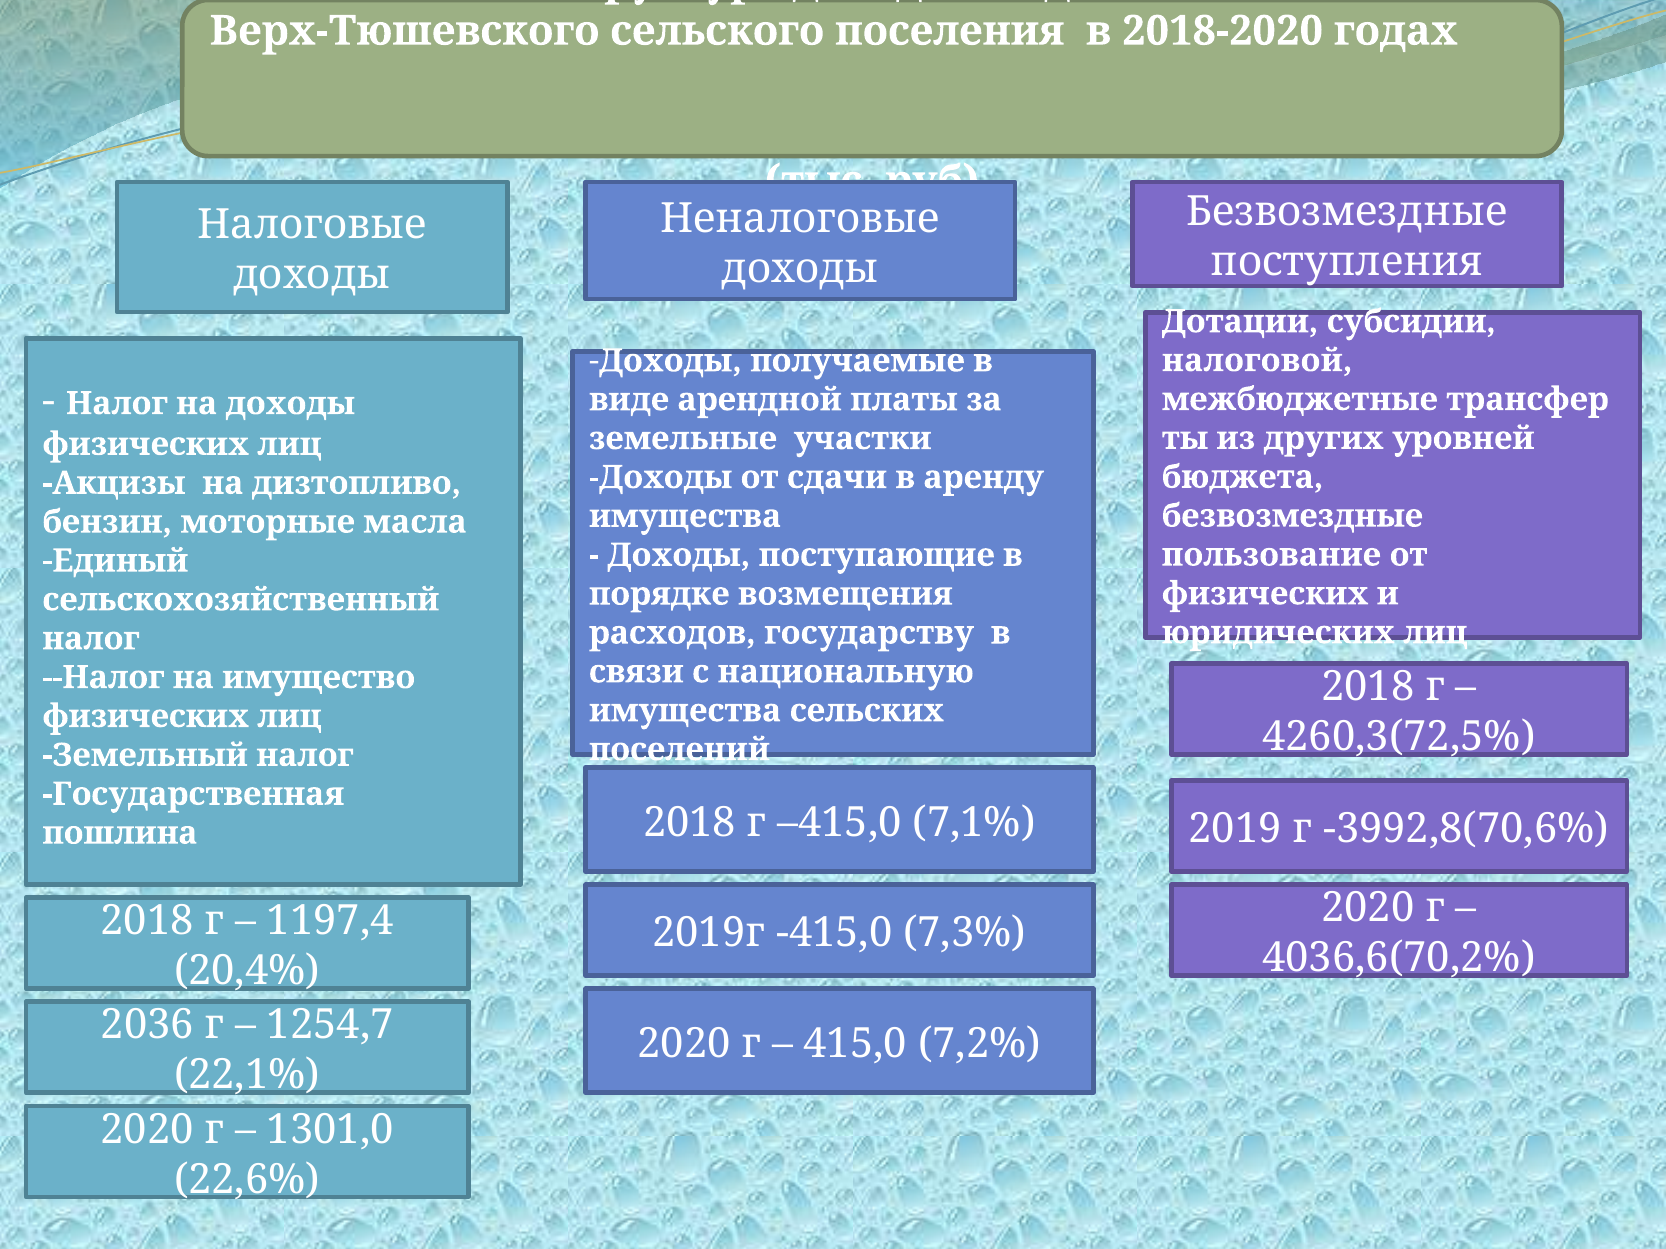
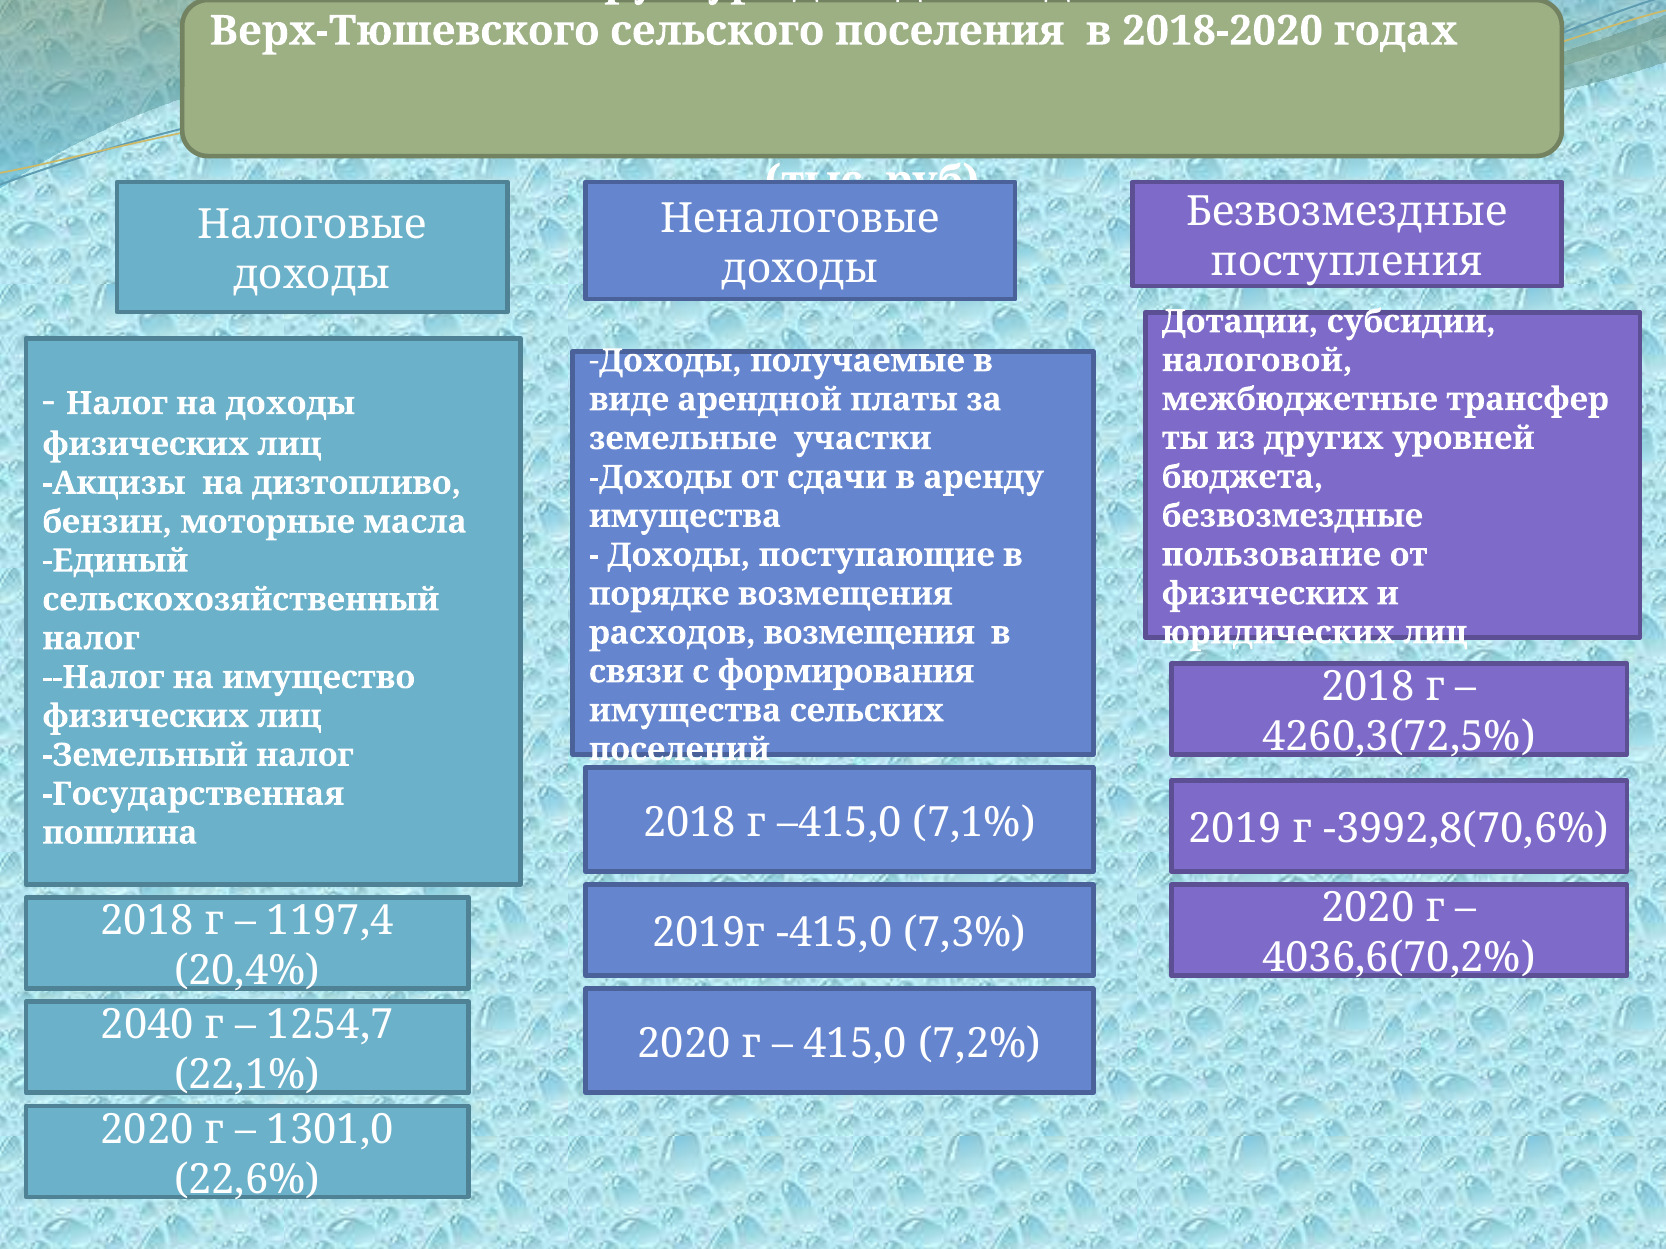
расходов государству: государству -> возмещения
национальную: национальную -> формирования
2036: 2036 -> 2040
